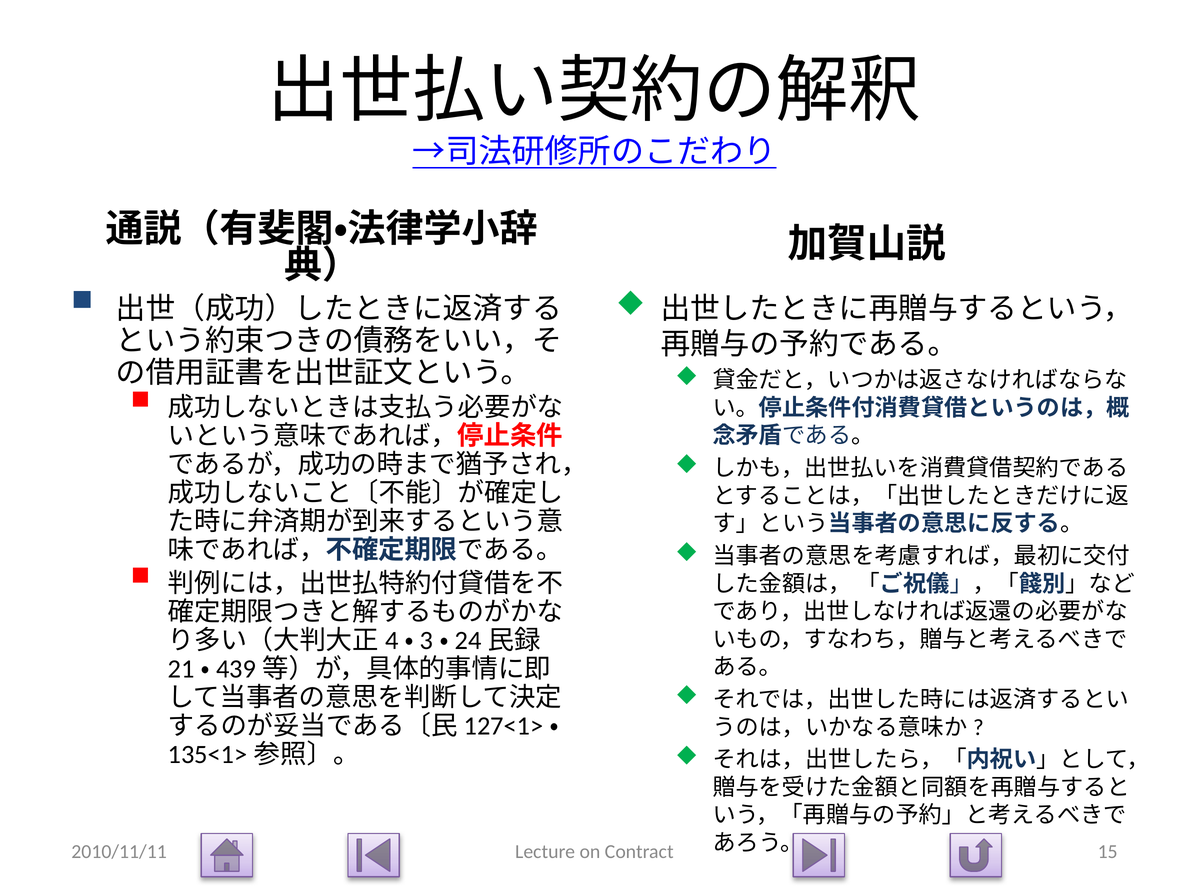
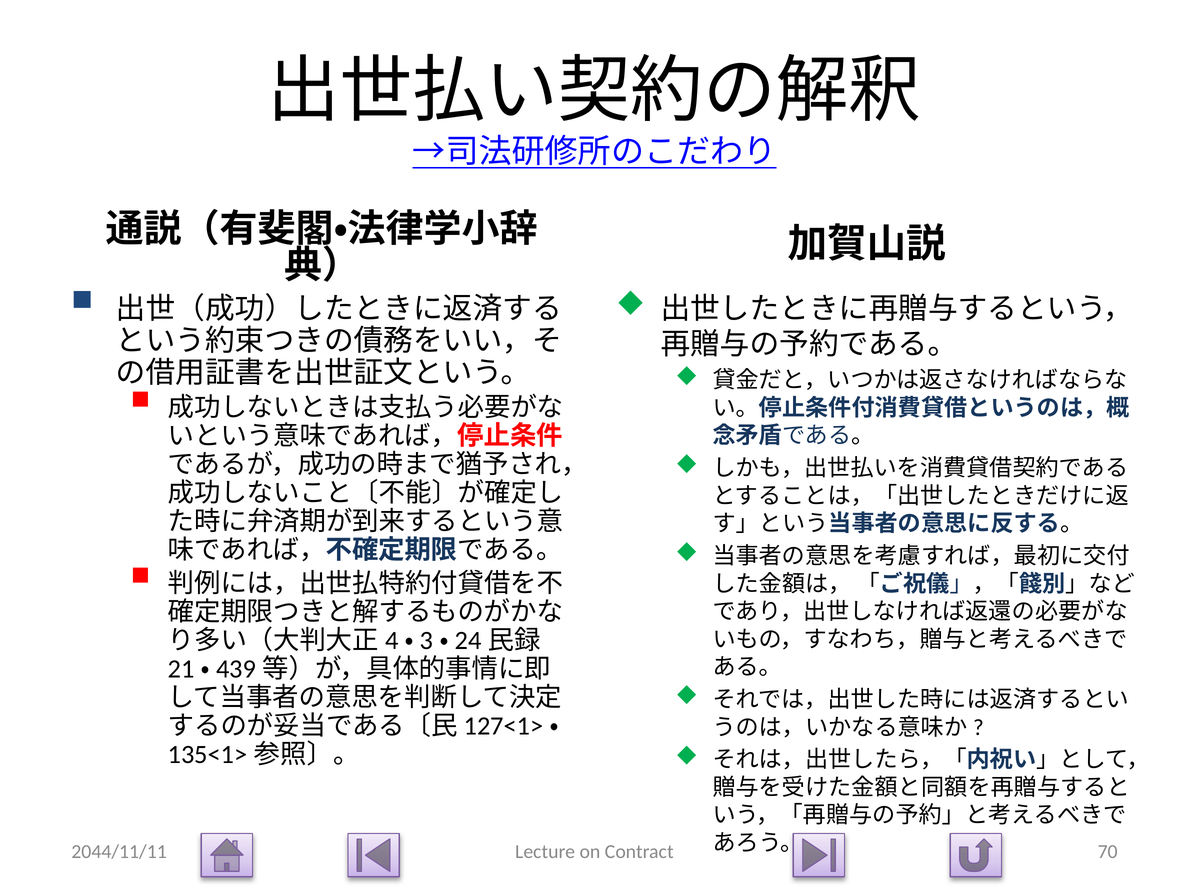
2010/11/11: 2010/11/11 -> 2044/11/11
15: 15 -> 70
